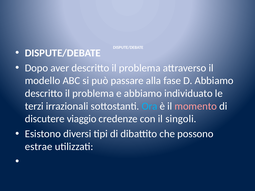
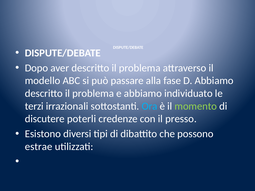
momento colour: pink -> light green
viaggio: viaggio -> poterli
singoli: singoli -> presso
